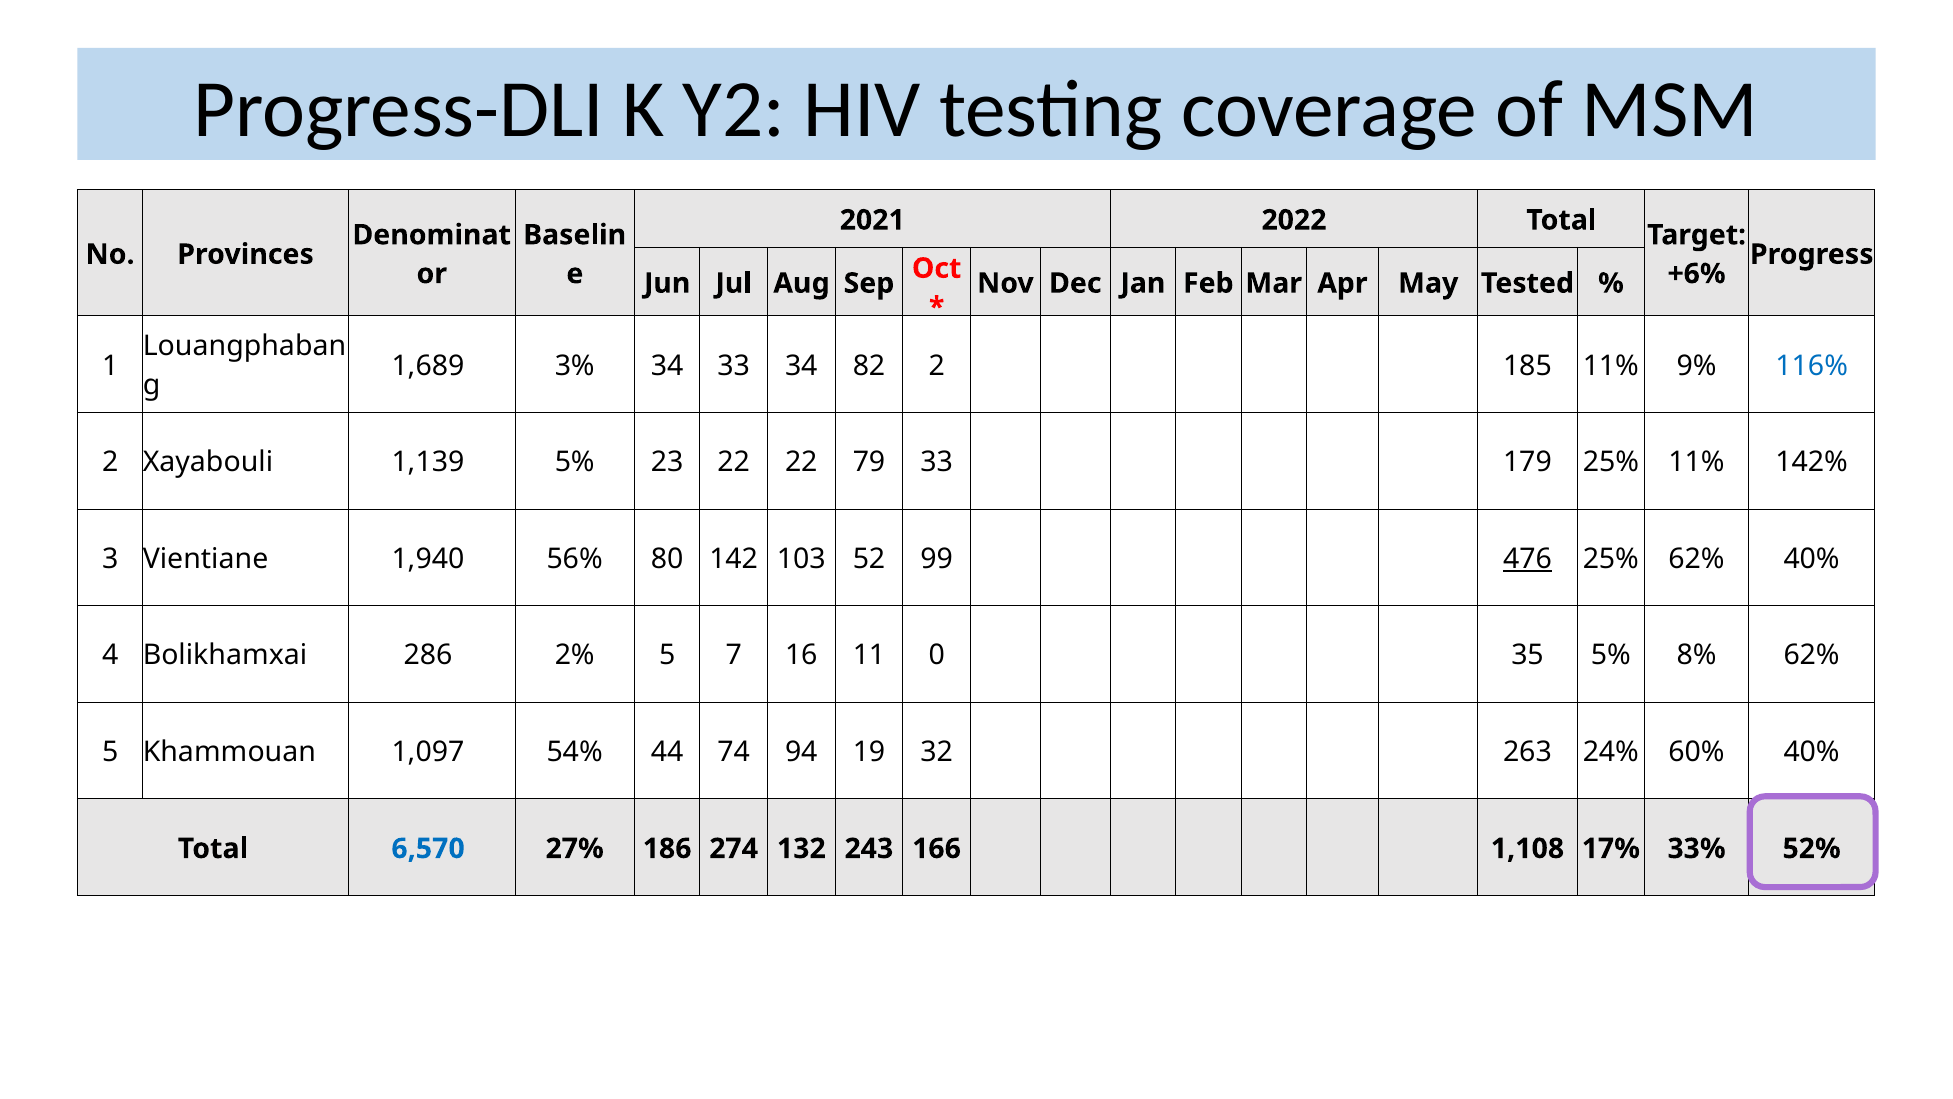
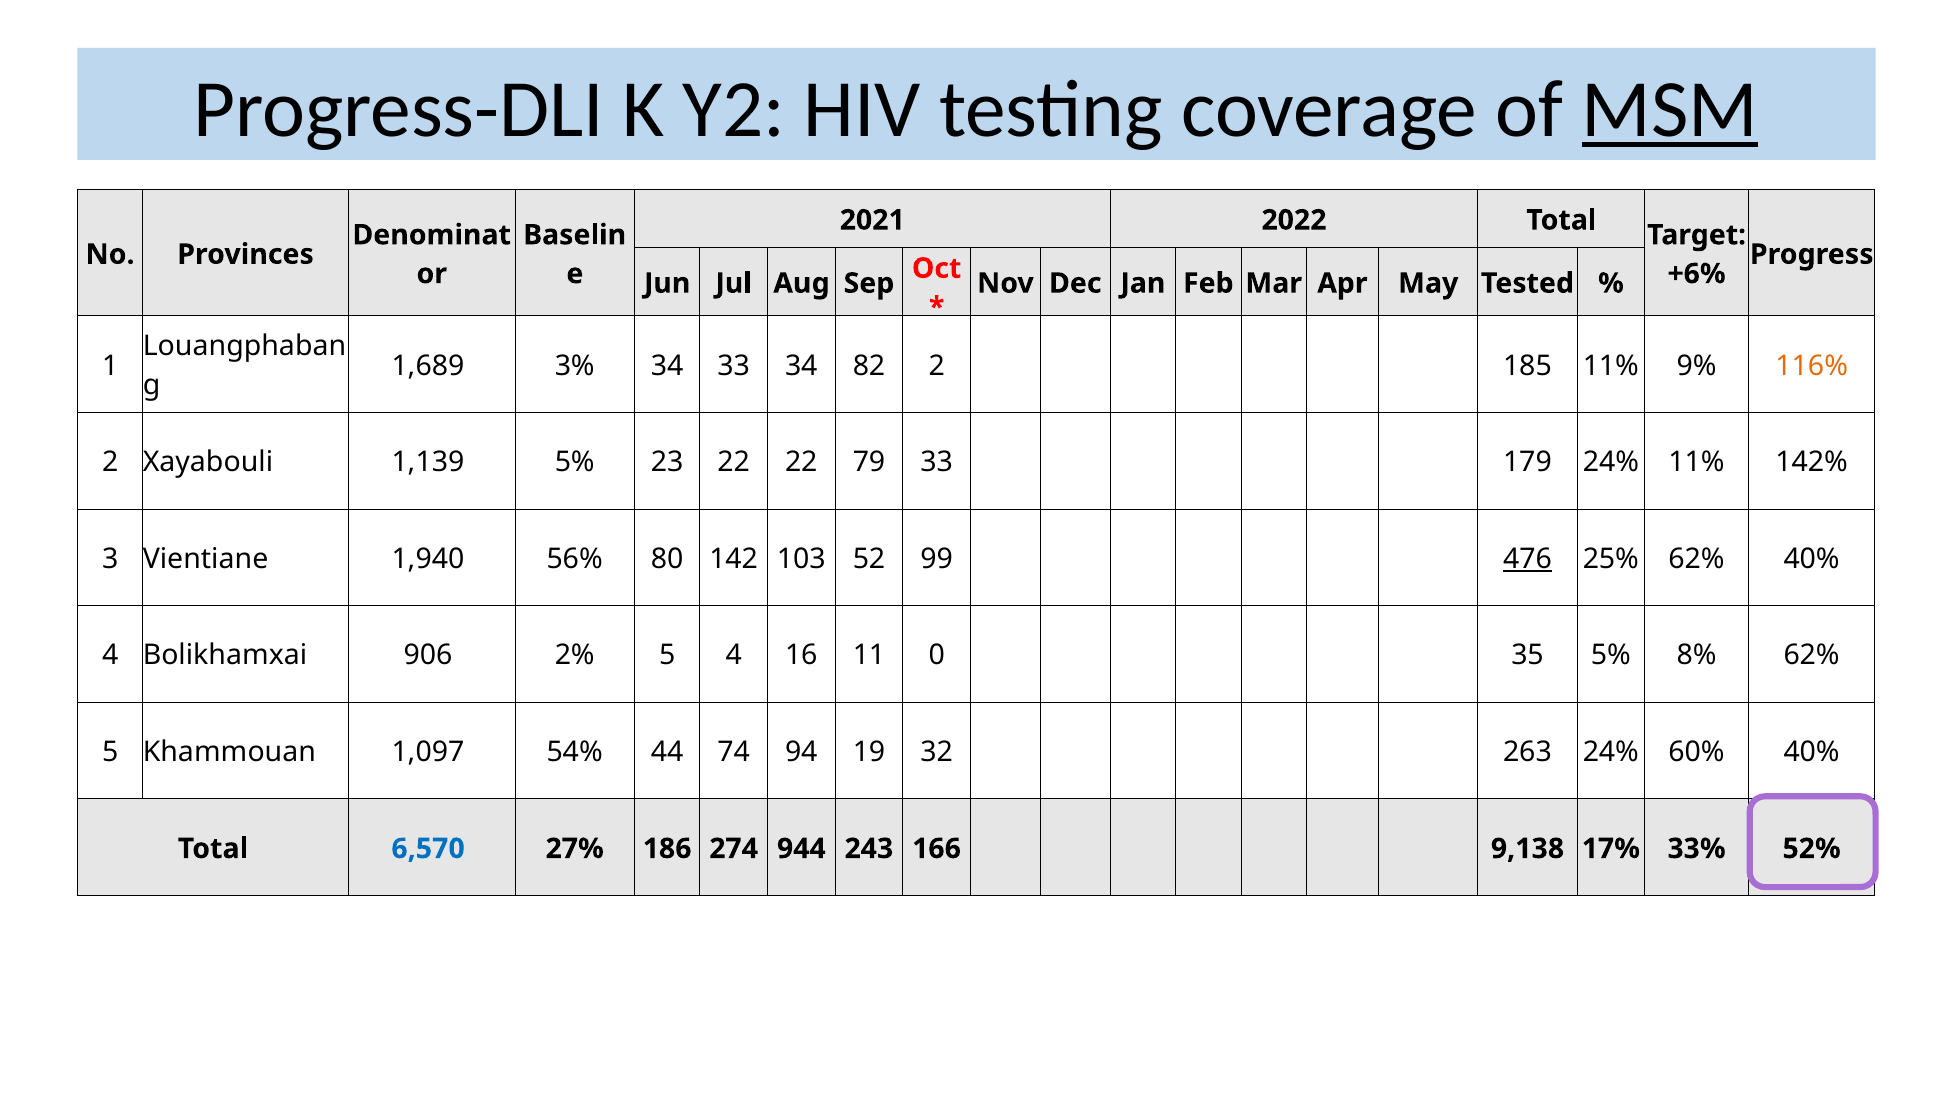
MSM underline: none -> present
116% colour: blue -> orange
179 25%: 25% -> 24%
286: 286 -> 906
5 7: 7 -> 4
132: 132 -> 944
1,108: 1,108 -> 9,138
